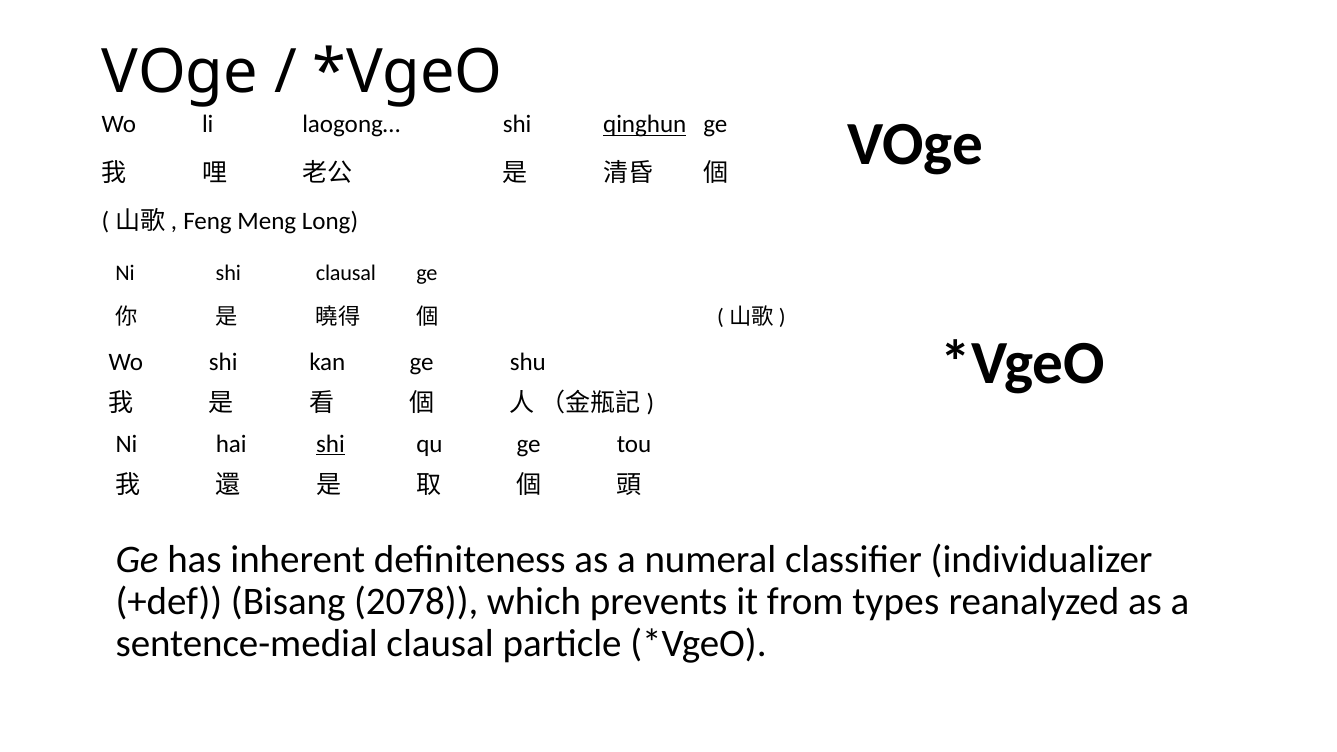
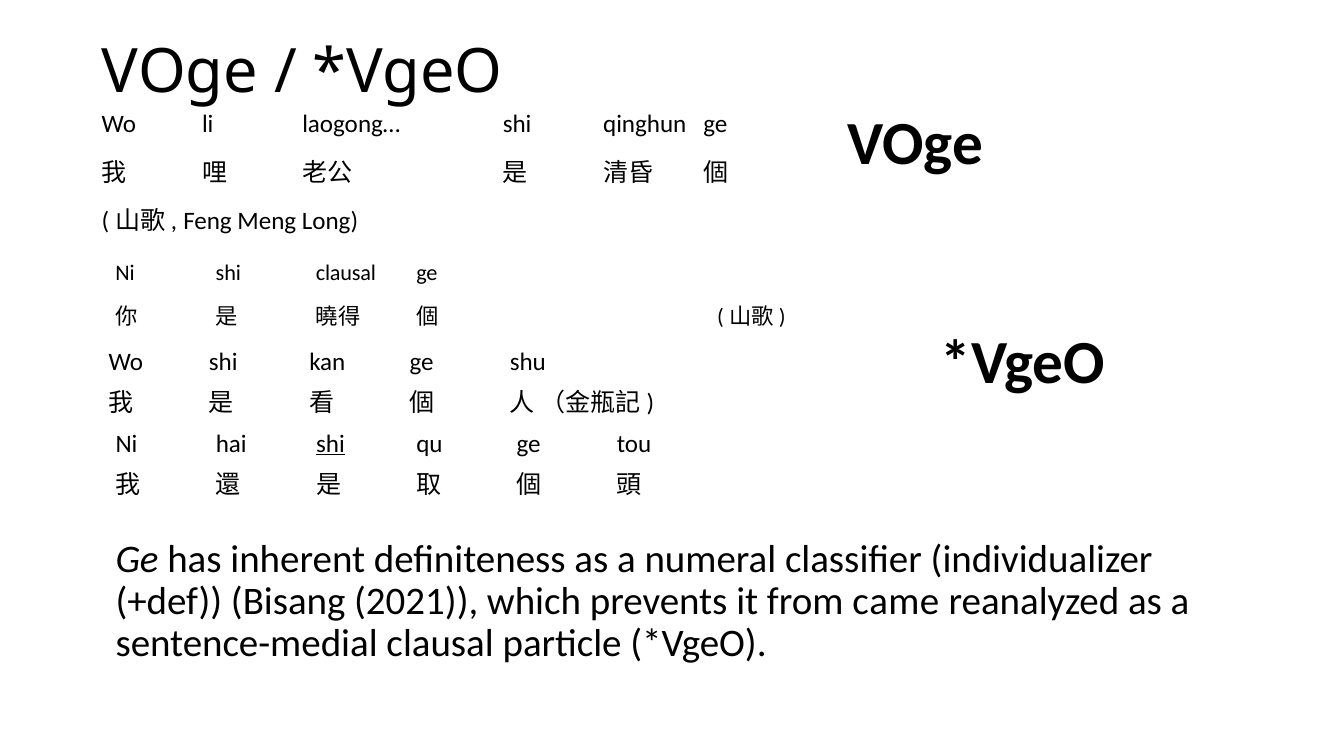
qinghun underline: present -> none
2078: 2078 -> 2021
types: types -> came
